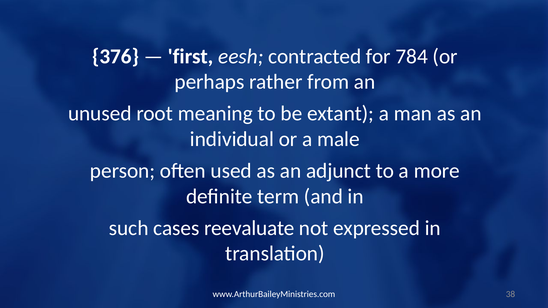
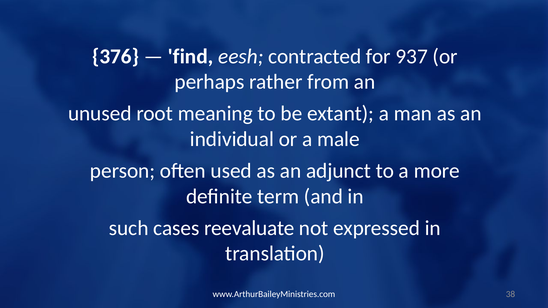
first: first -> find
784: 784 -> 937
